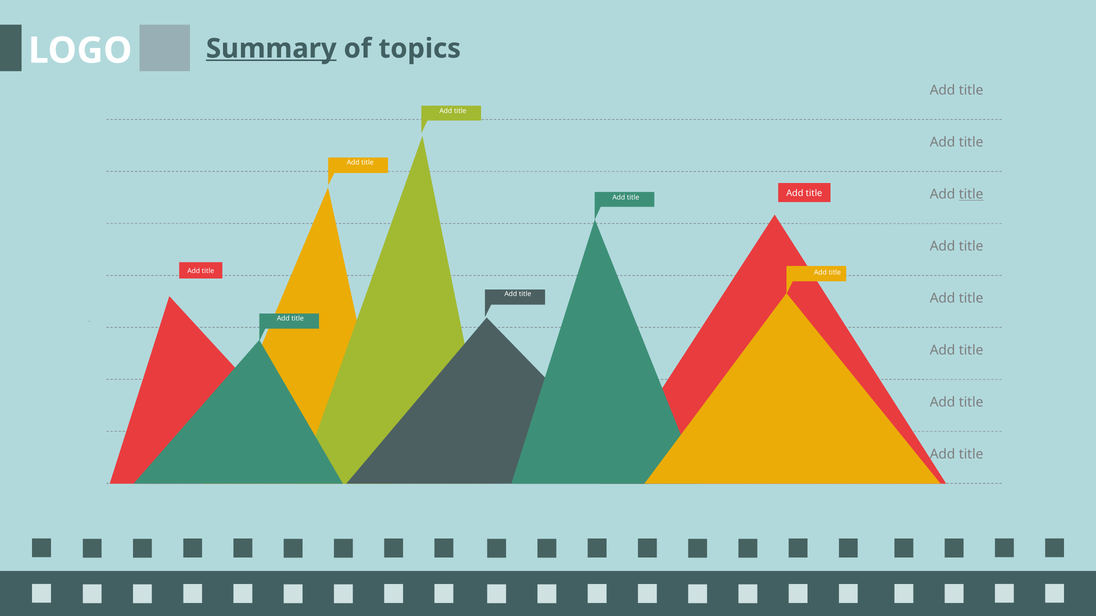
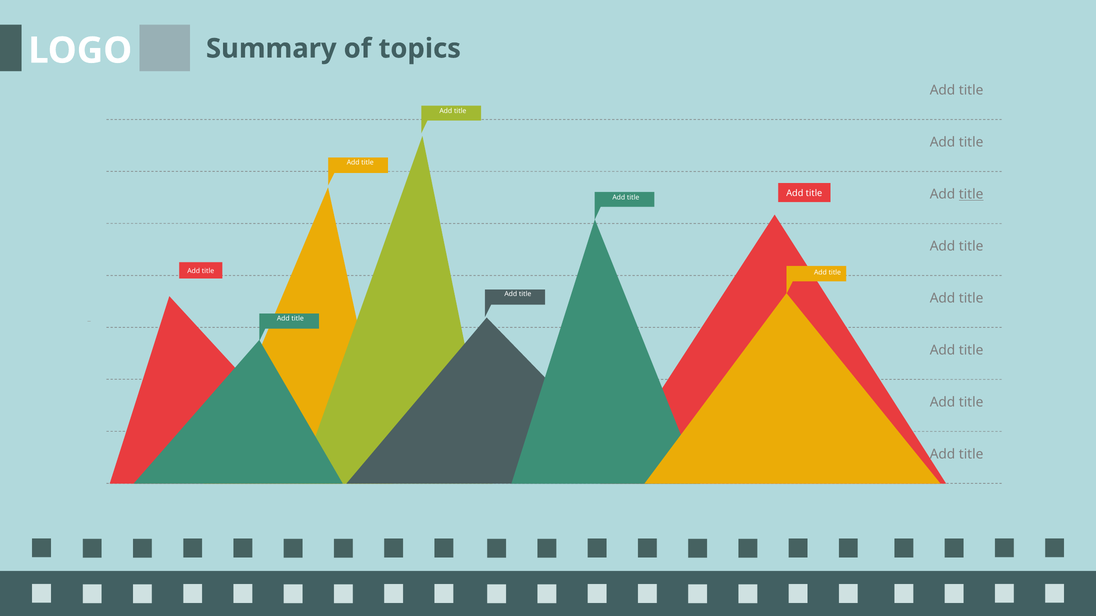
Summary underline: present -> none
